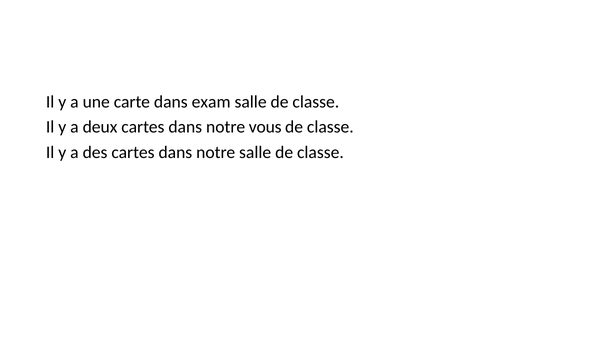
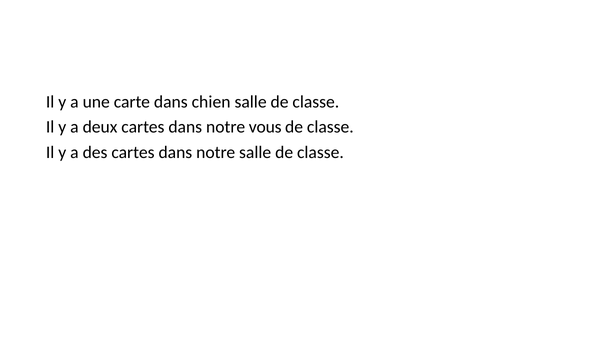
exam: exam -> chien
